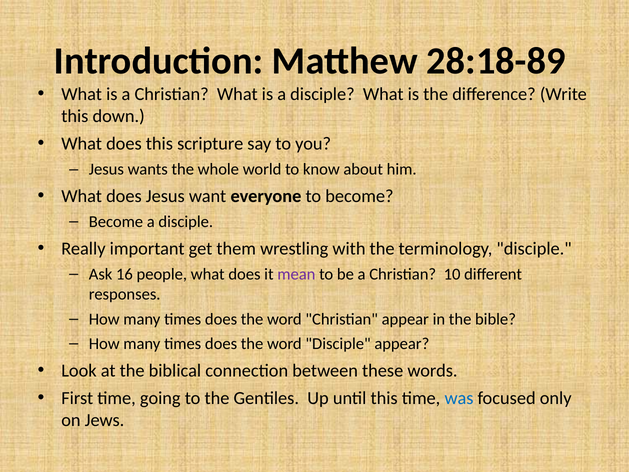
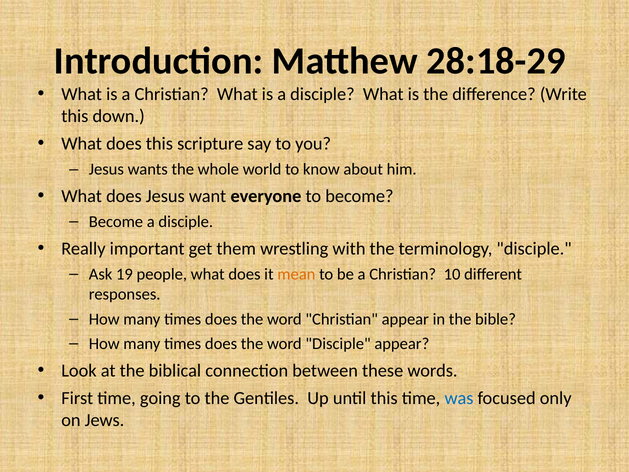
28:18-89: 28:18-89 -> 28:18-29
16: 16 -> 19
mean colour: purple -> orange
